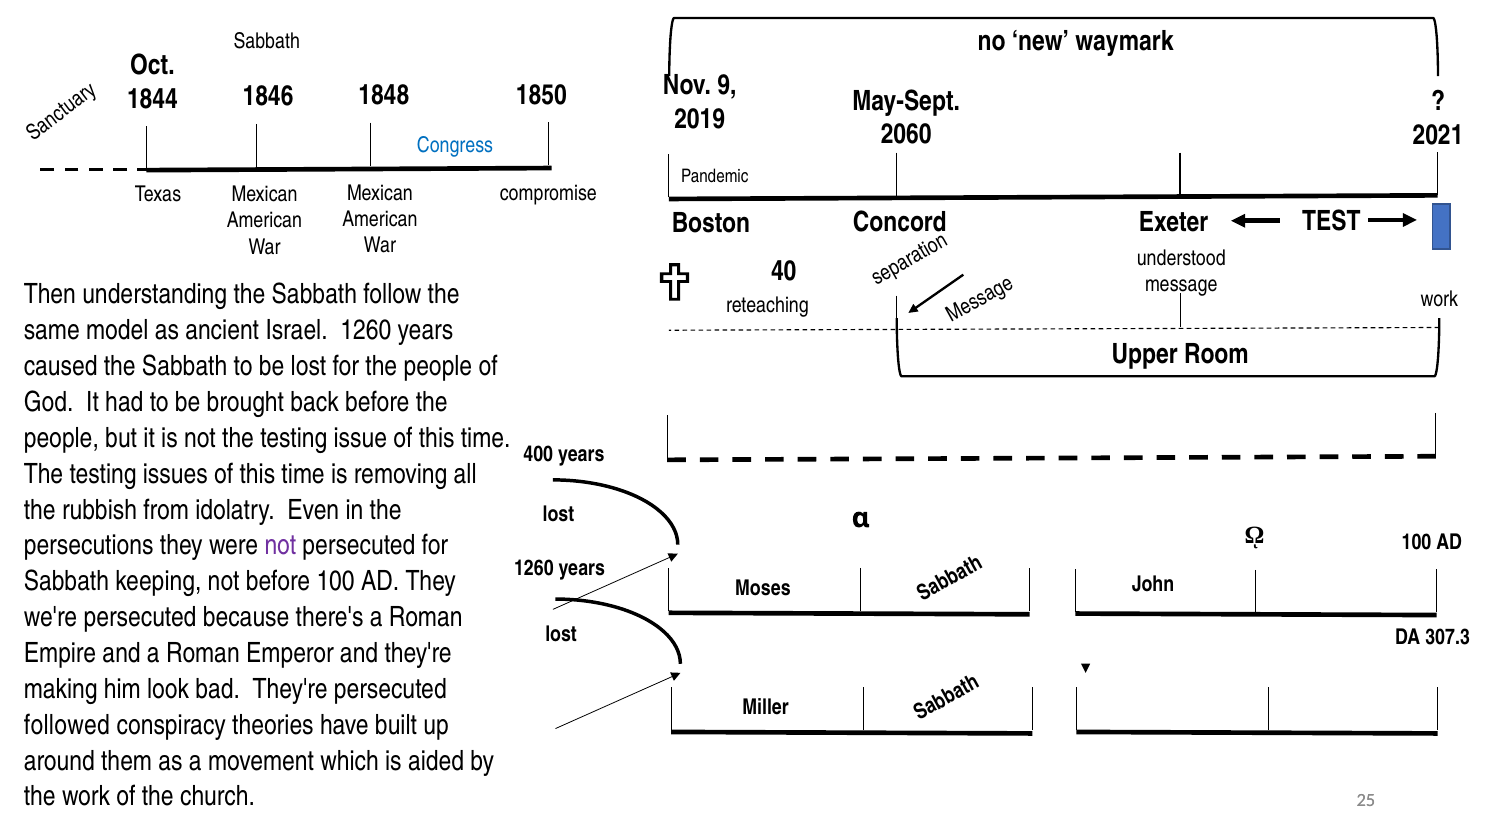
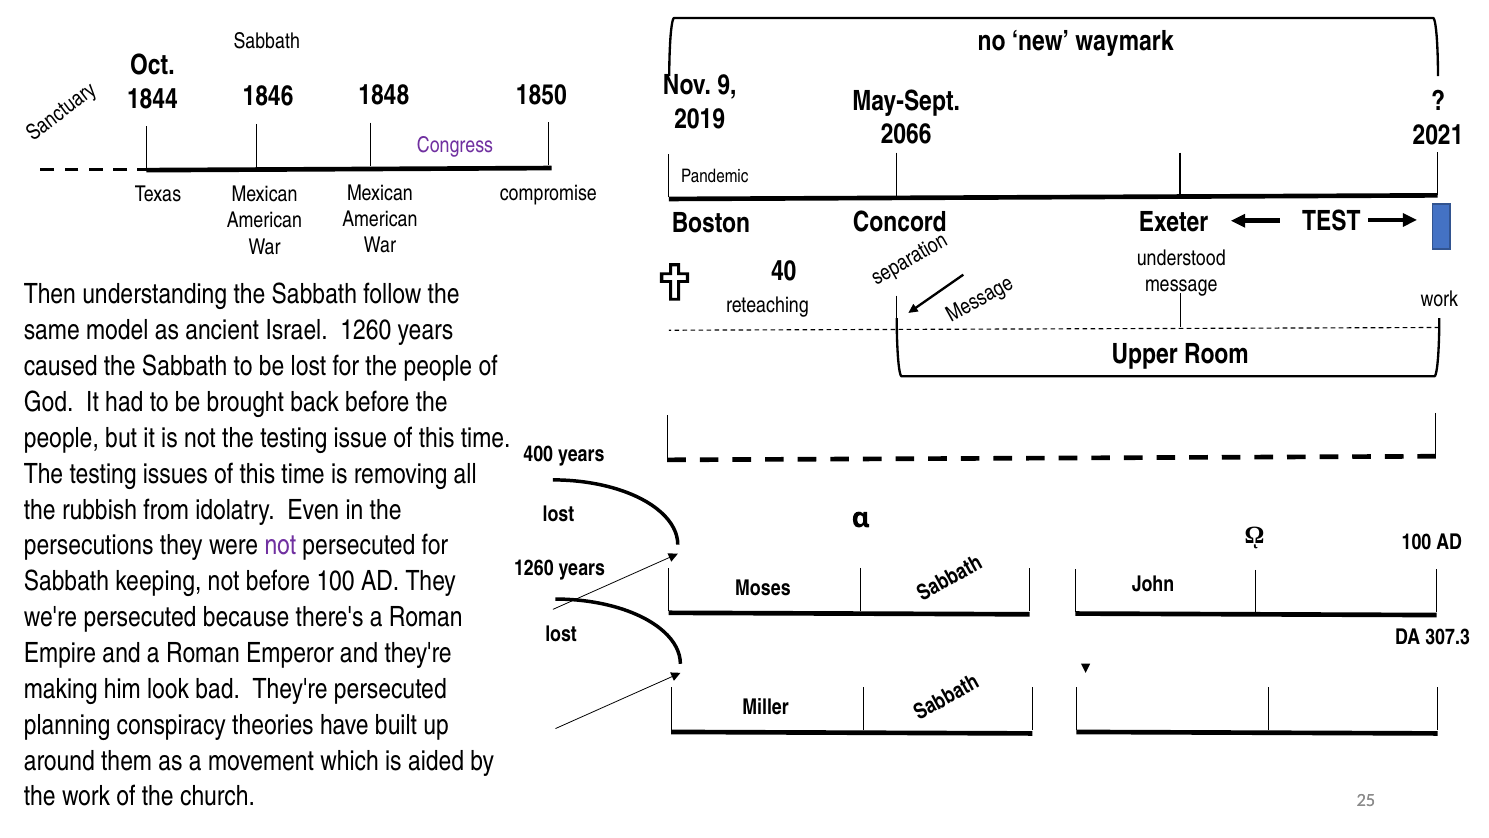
2060: 2060 -> 2066
Congress colour: blue -> purple
followed: followed -> planning
